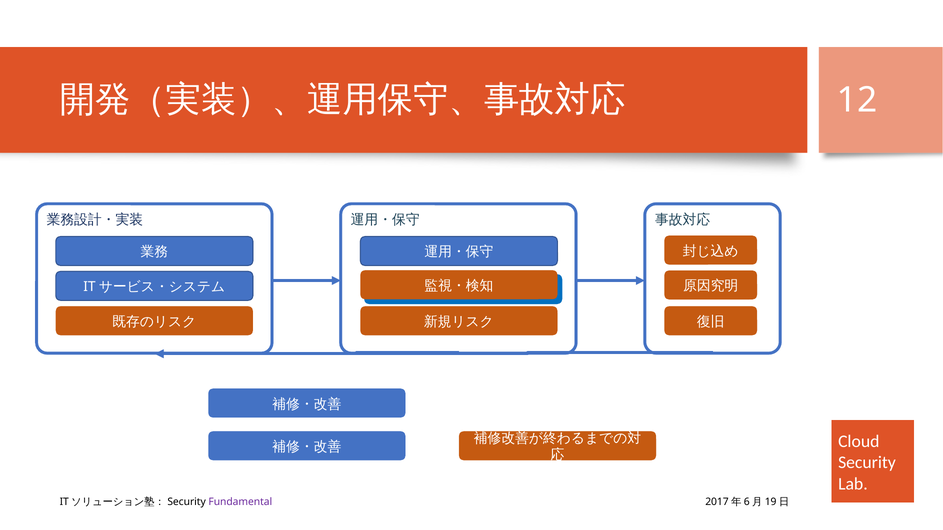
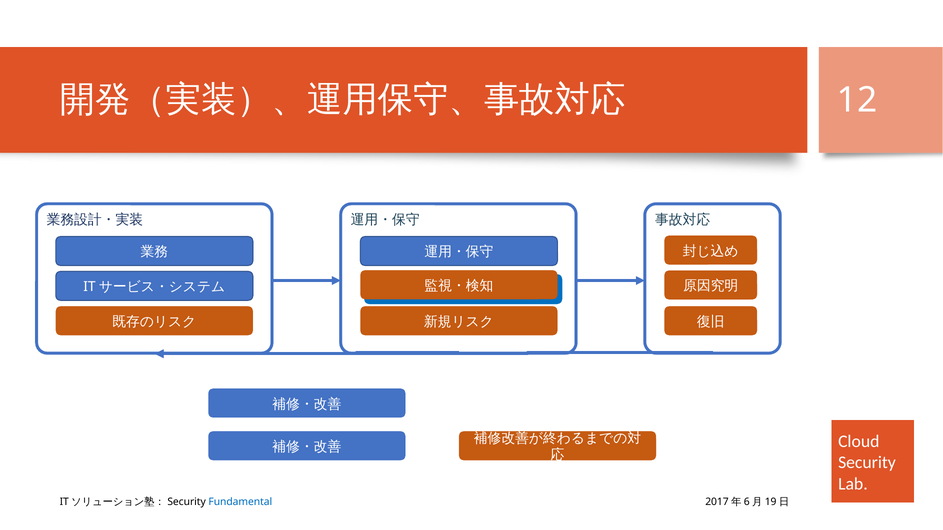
Fundamental colour: purple -> blue
